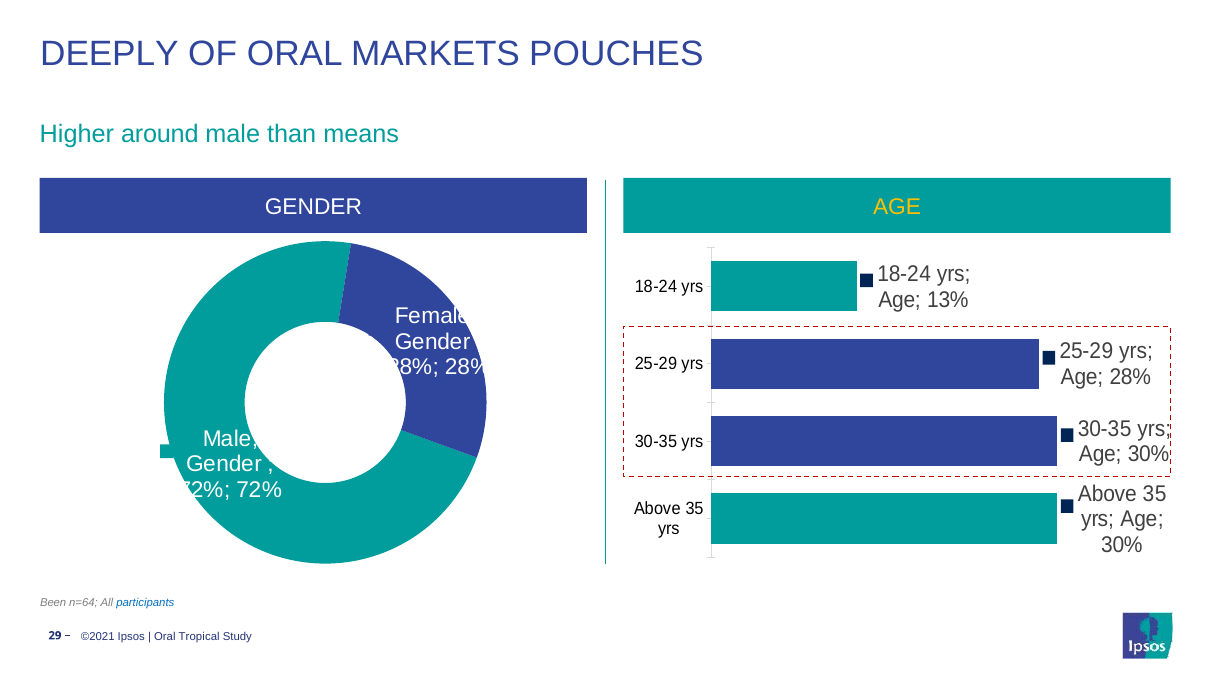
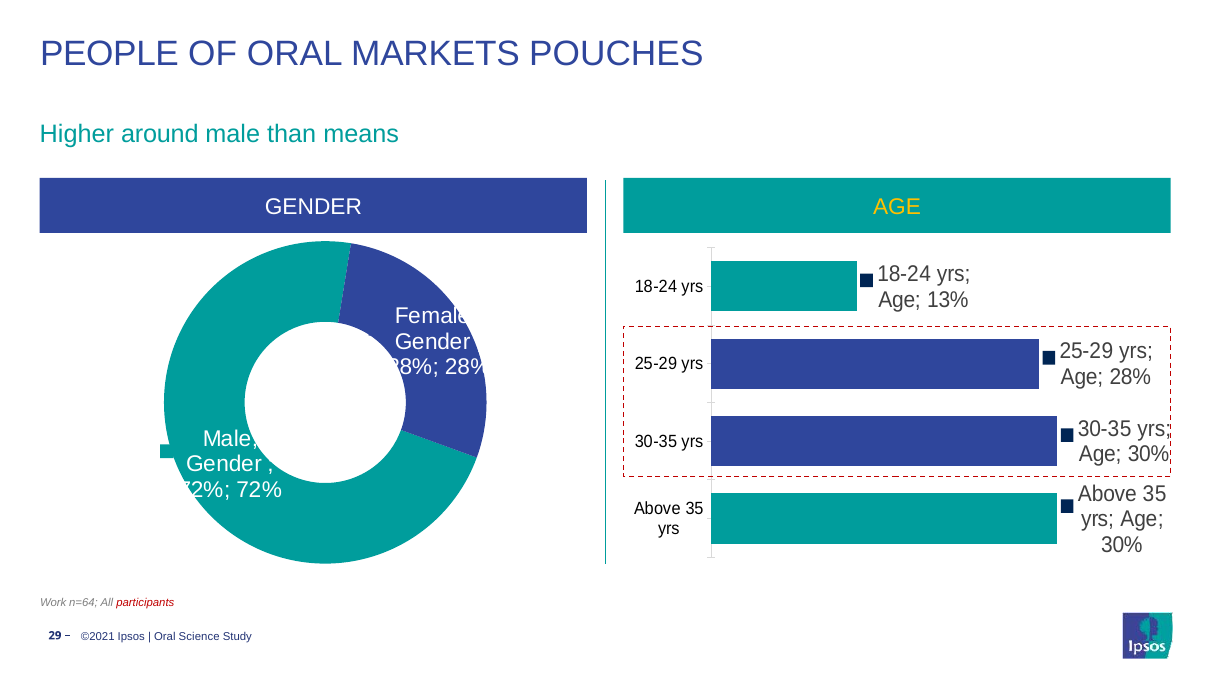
DEEPLY: DEEPLY -> PEOPLE
Been: Been -> Work
participants colour: blue -> red
Tropical: Tropical -> Science
